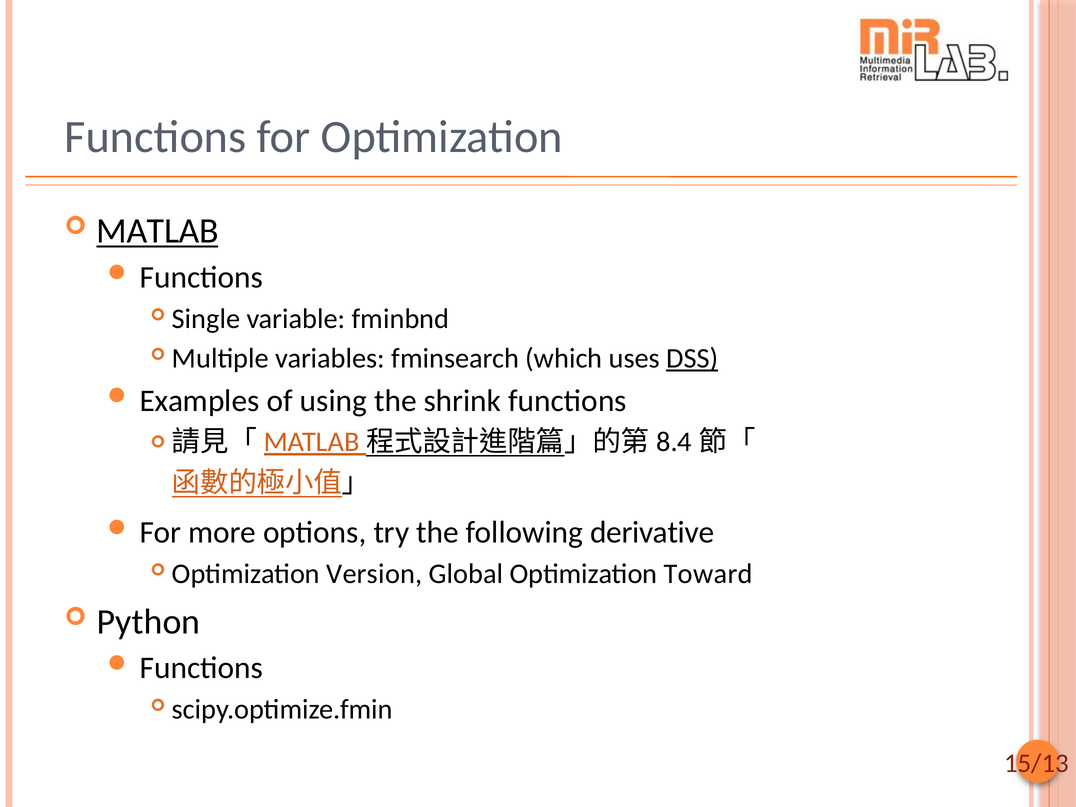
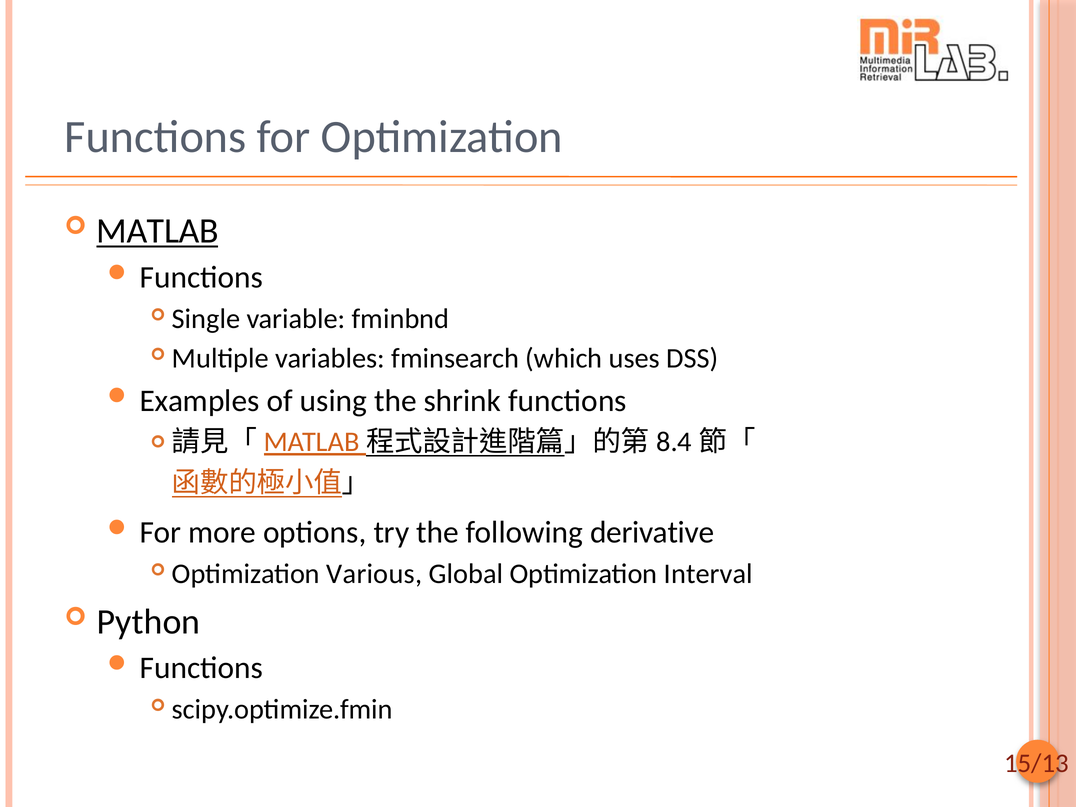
DSS underline: present -> none
Version: Version -> Various
Toward: Toward -> Interval
